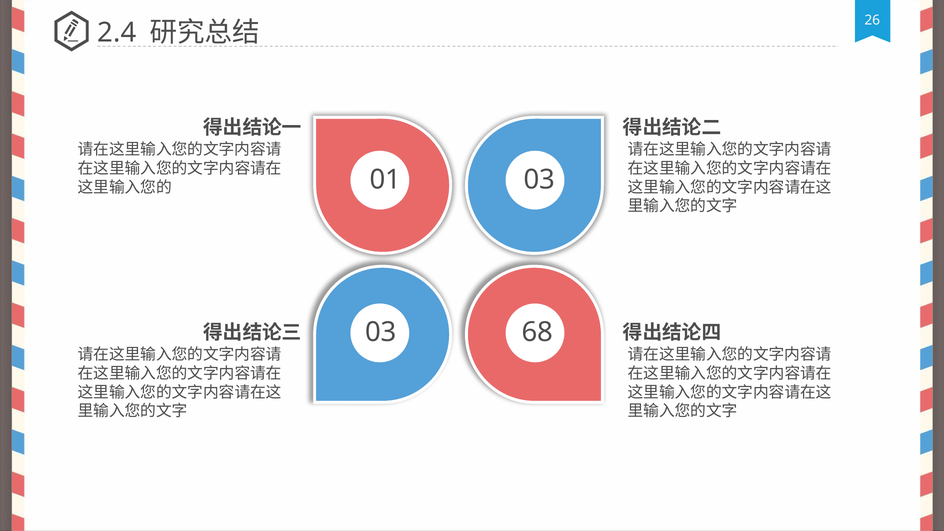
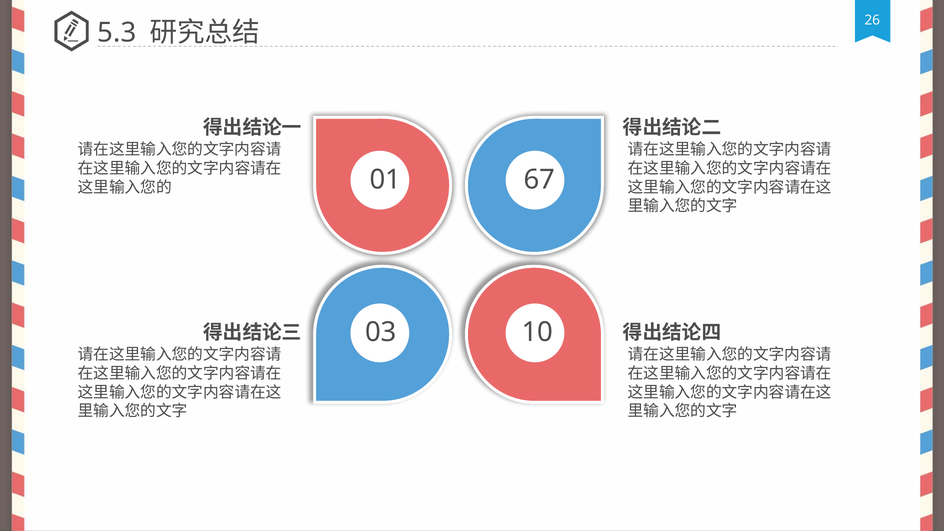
2.4: 2.4 -> 5.3
01 03: 03 -> 67
68: 68 -> 10
